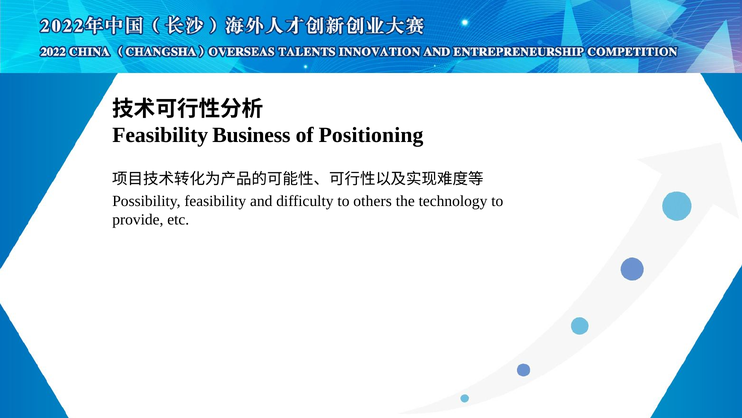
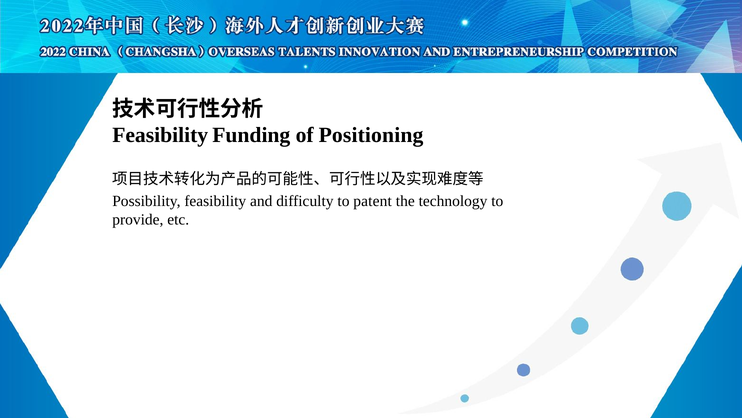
Business: Business -> Funding
others: others -> patent
